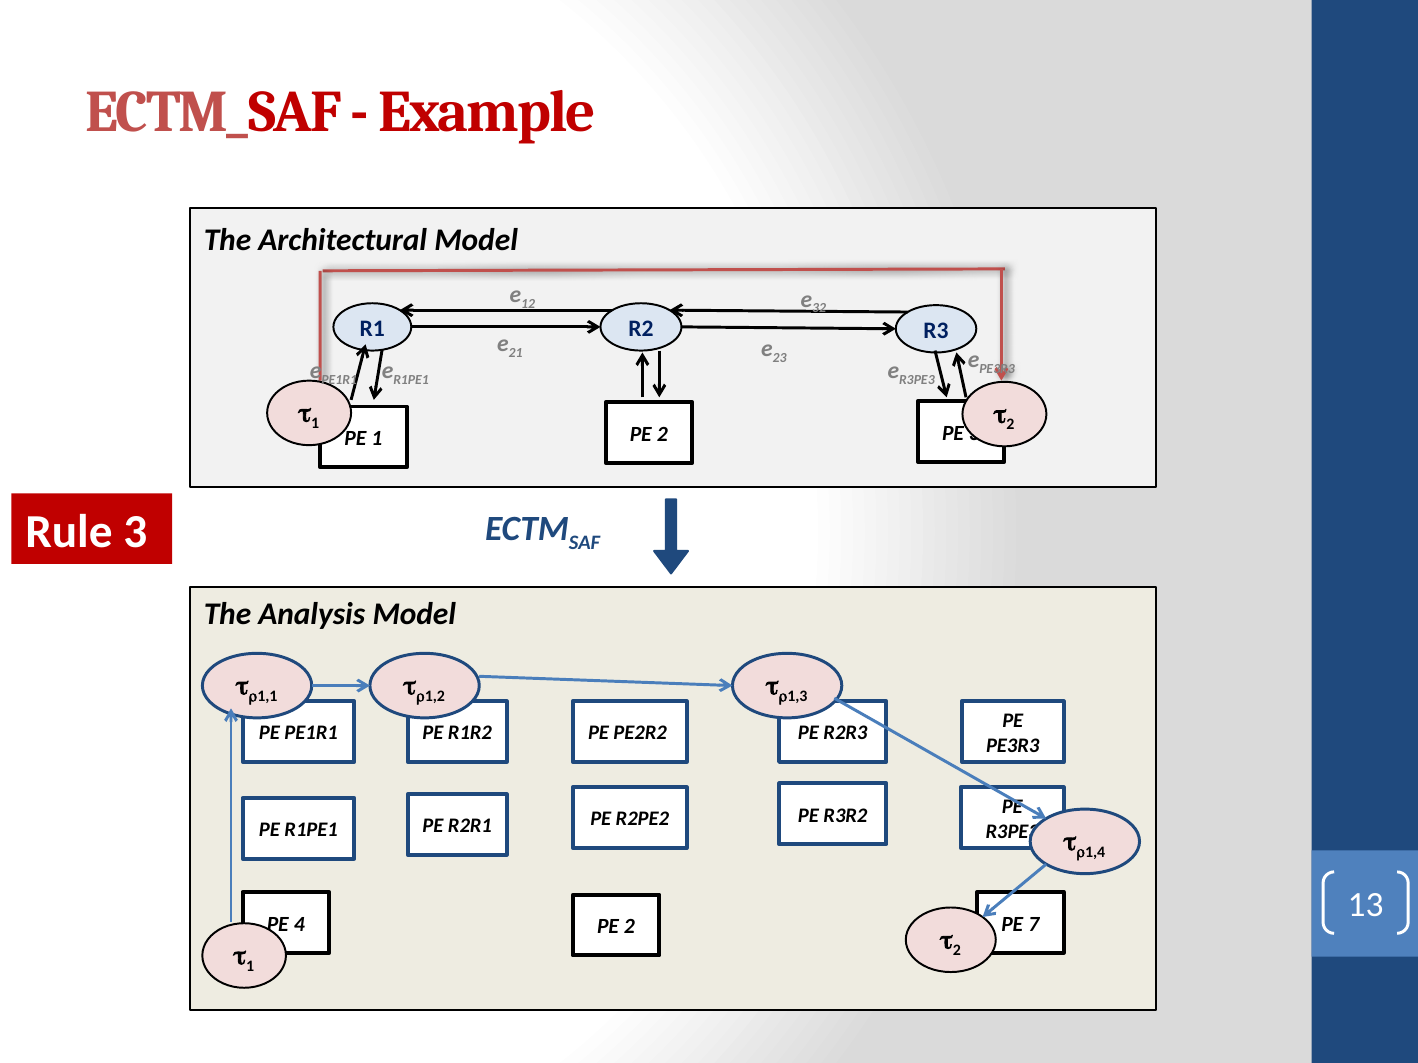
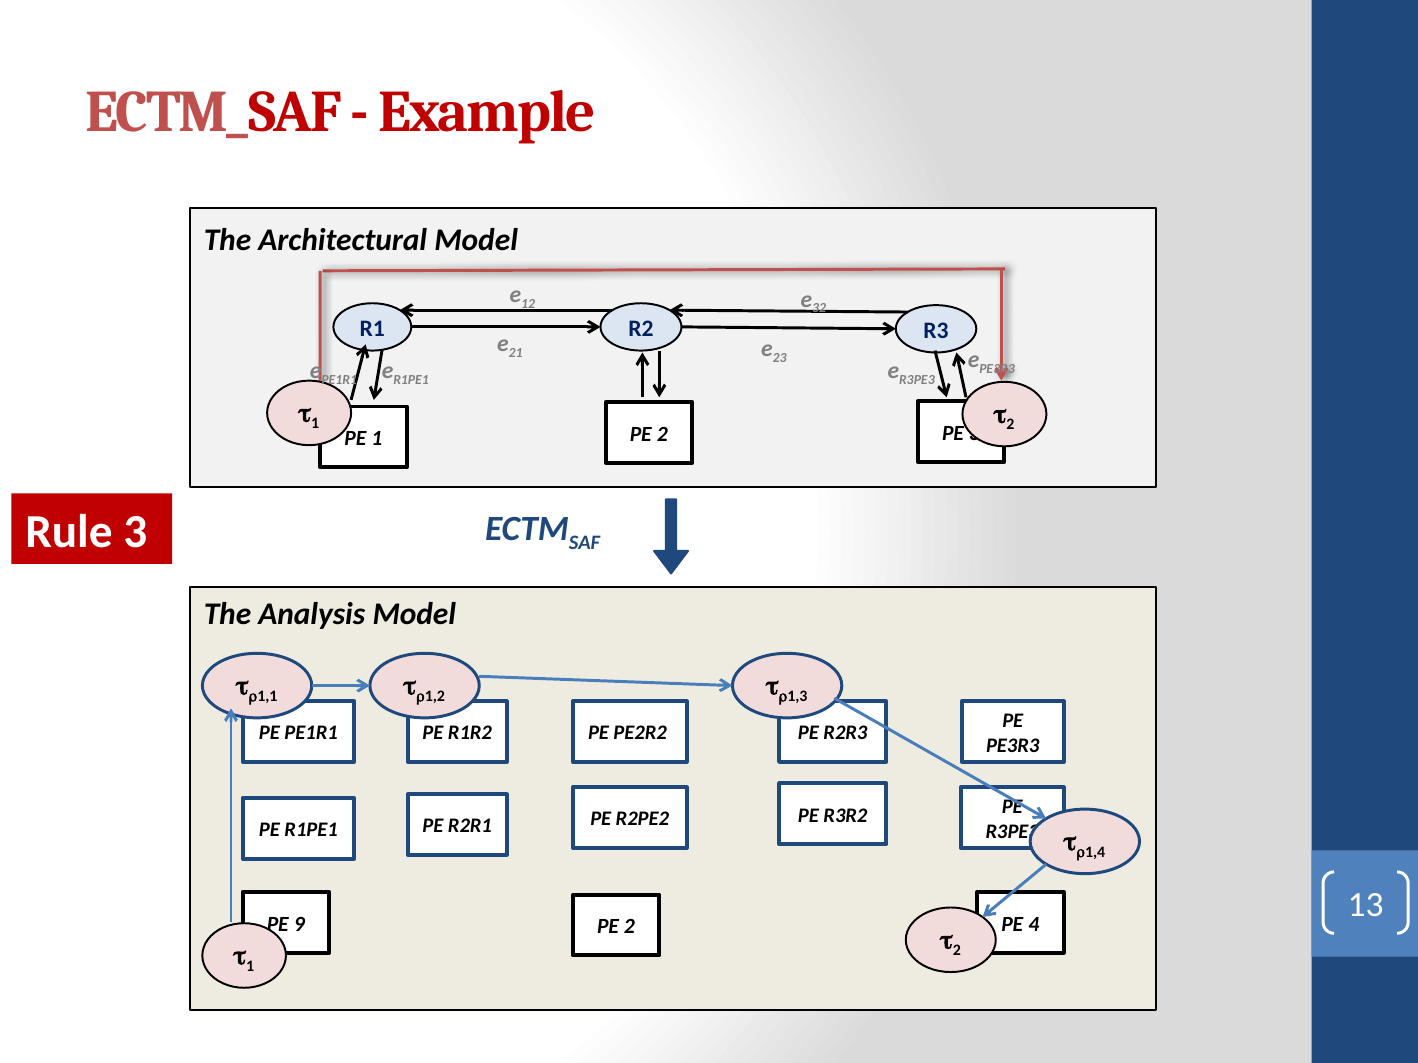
4: 4 -> 9
7: 7 -> 4
